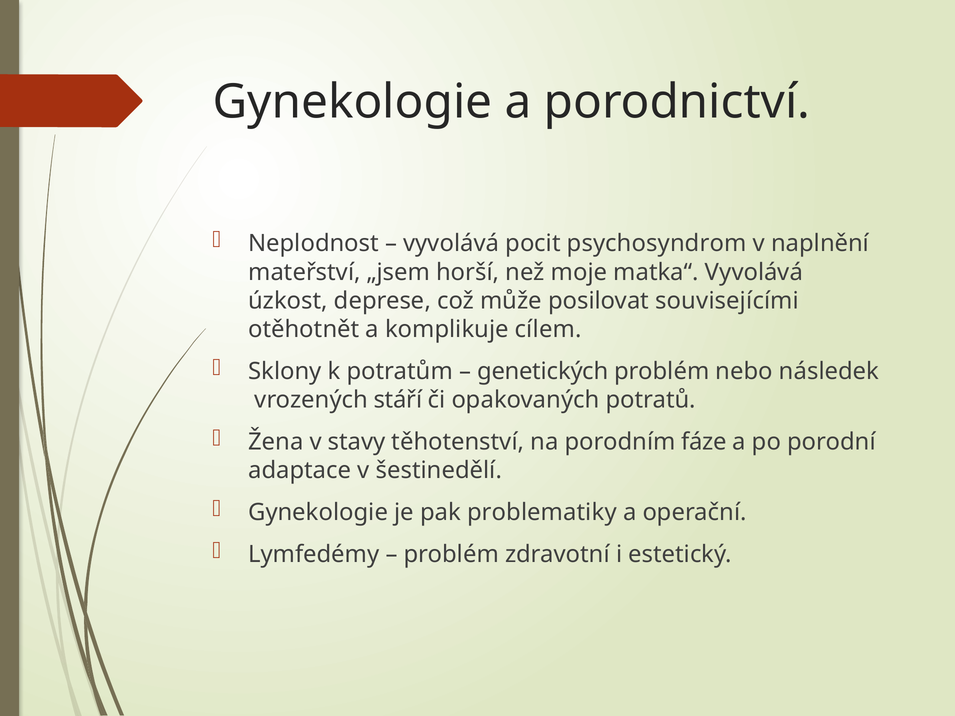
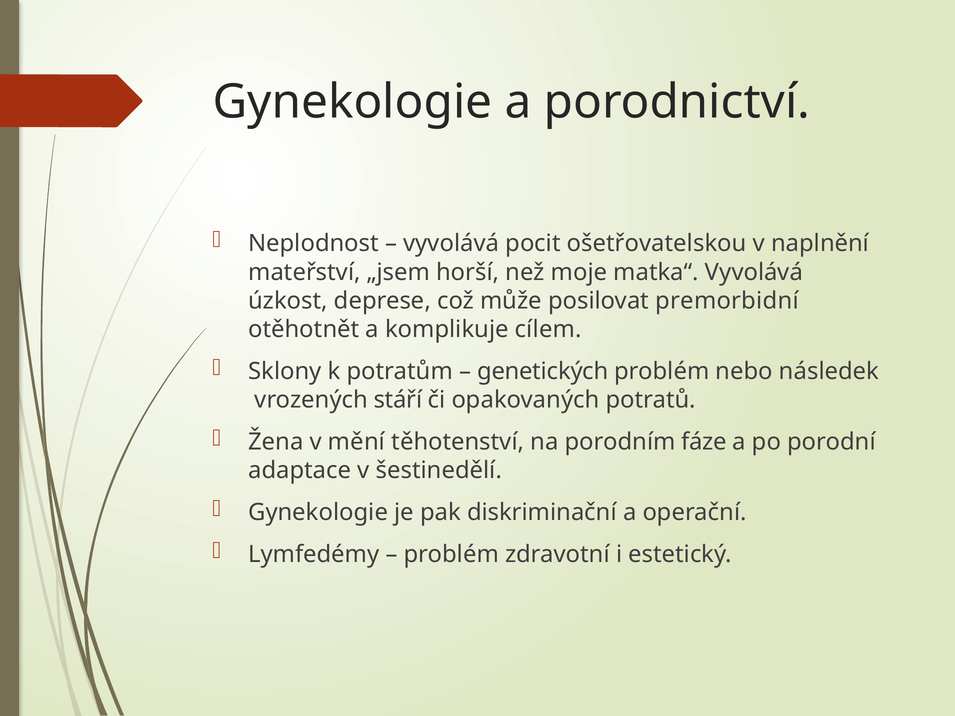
psychosyndrom: psychosyndrom -> ošetřovatelskou
souvisejícími: souvisejícími -> premorbidní
stavy: stavy -> mění
problematiky: problematiky -> diskriminační
